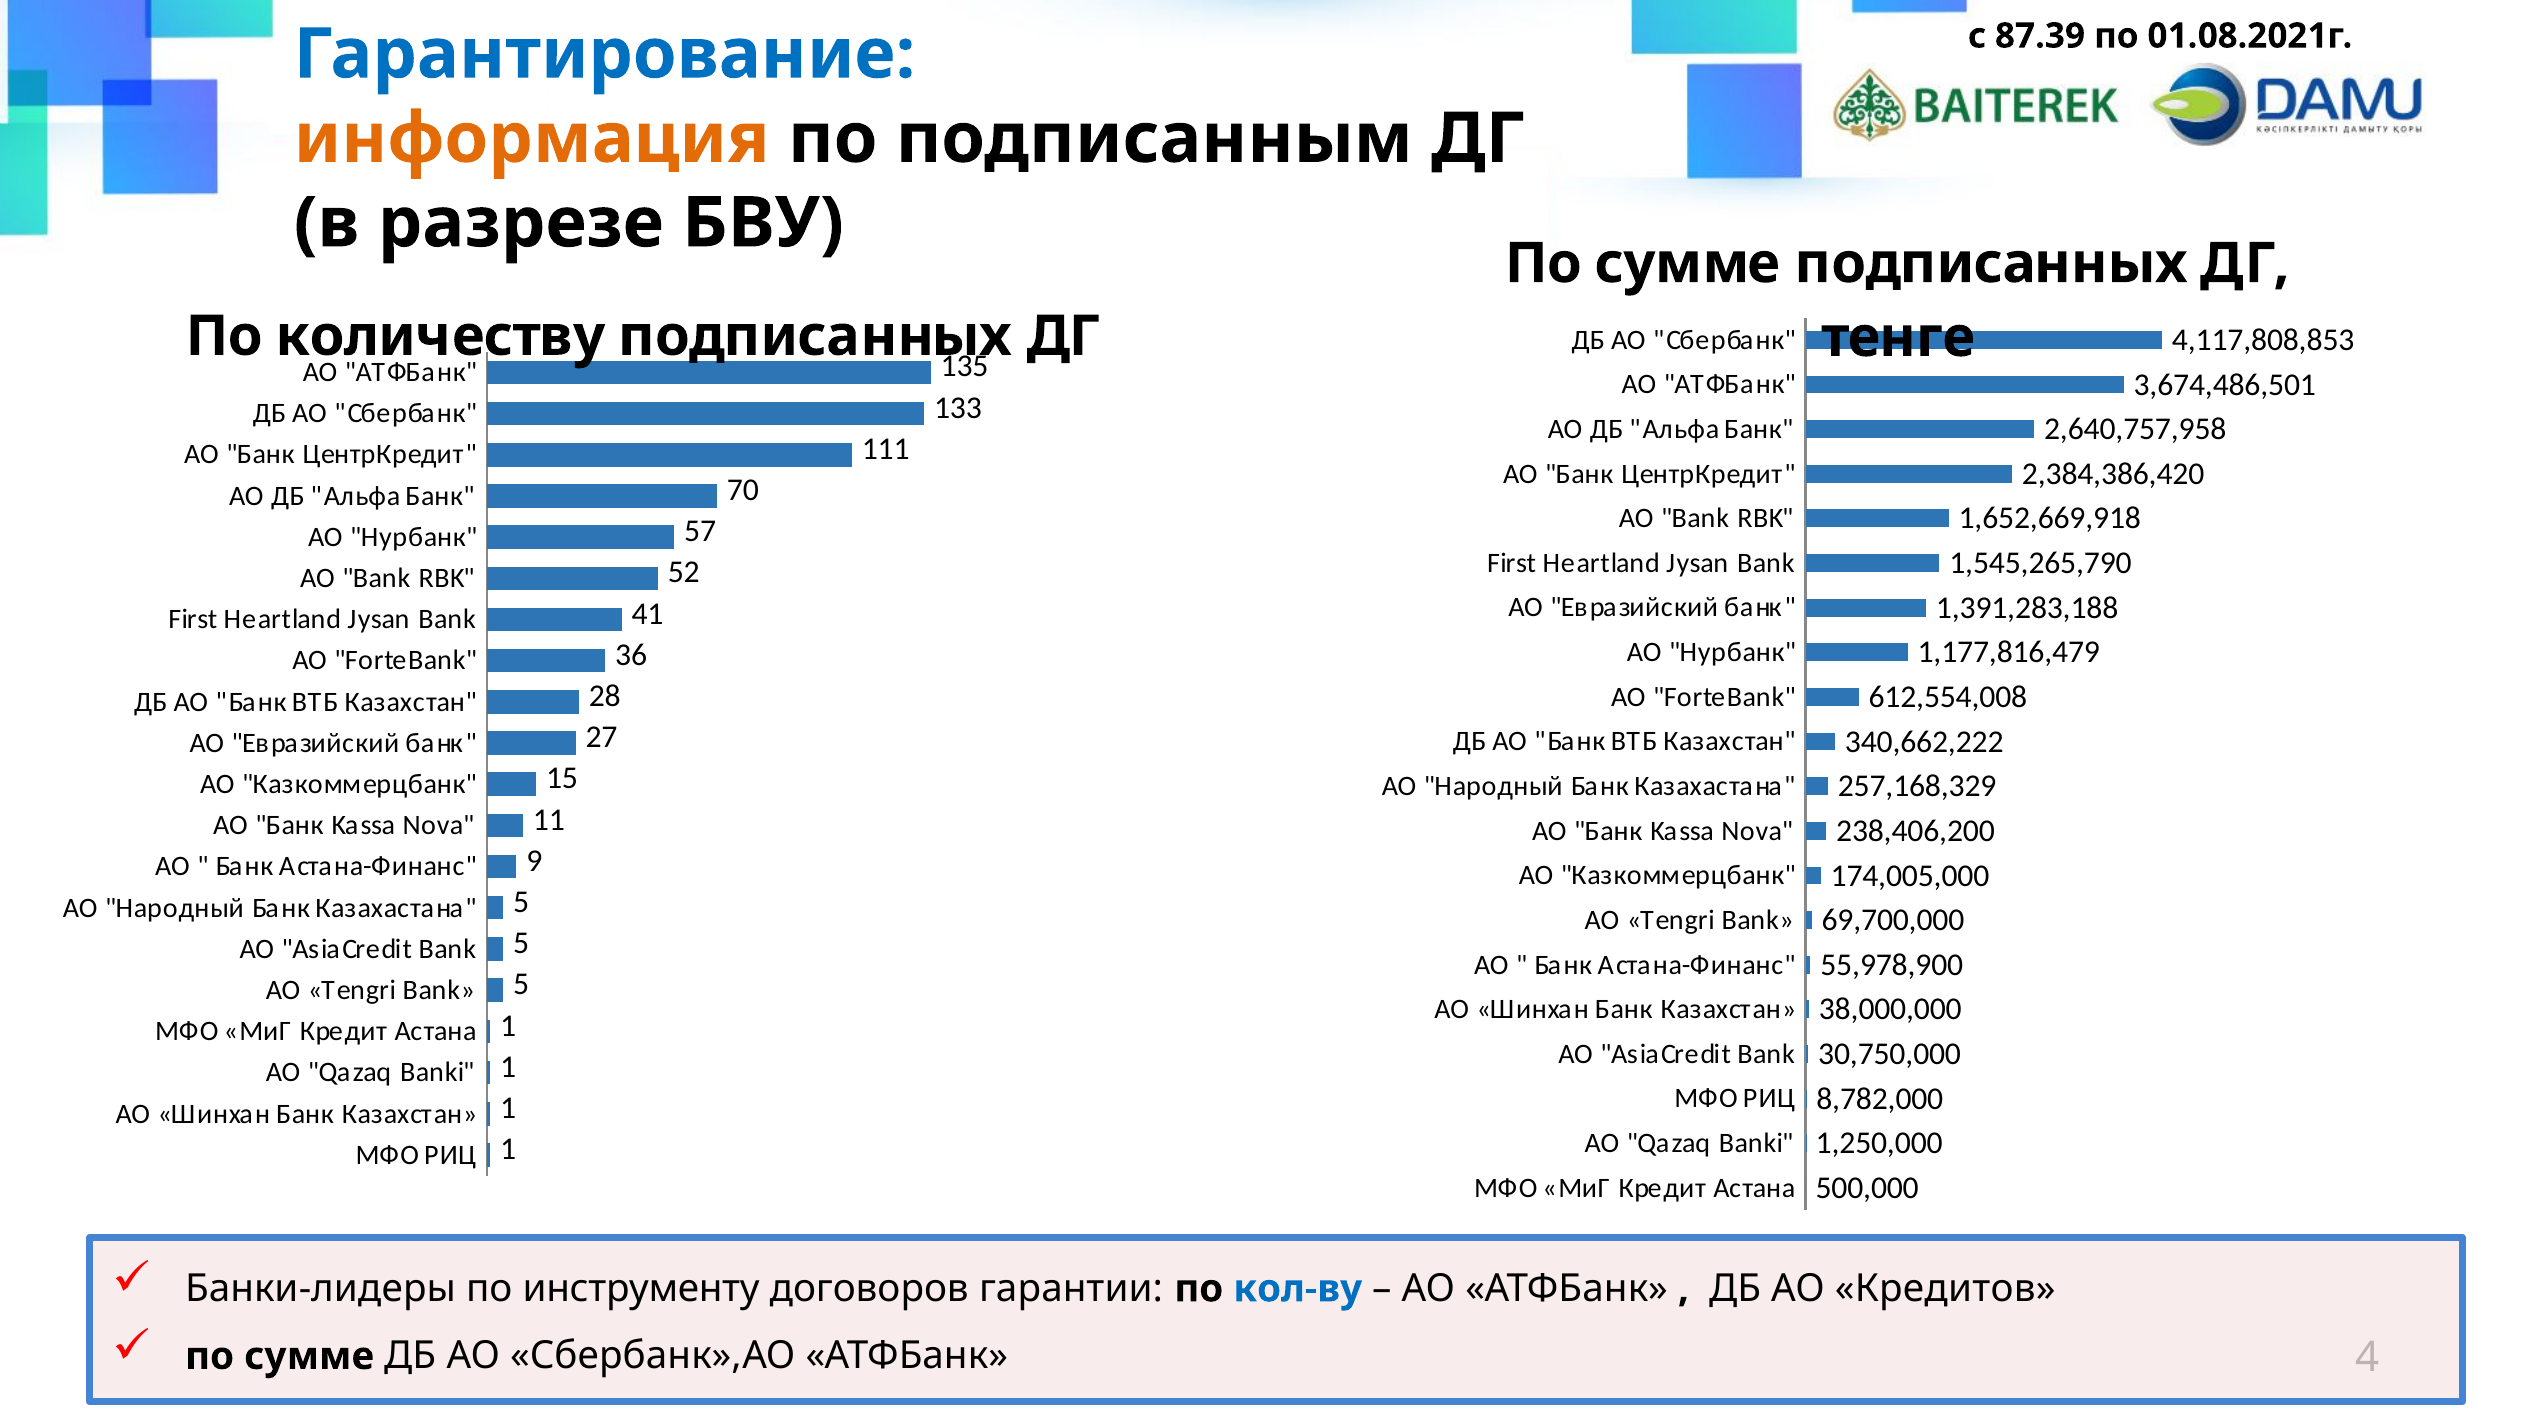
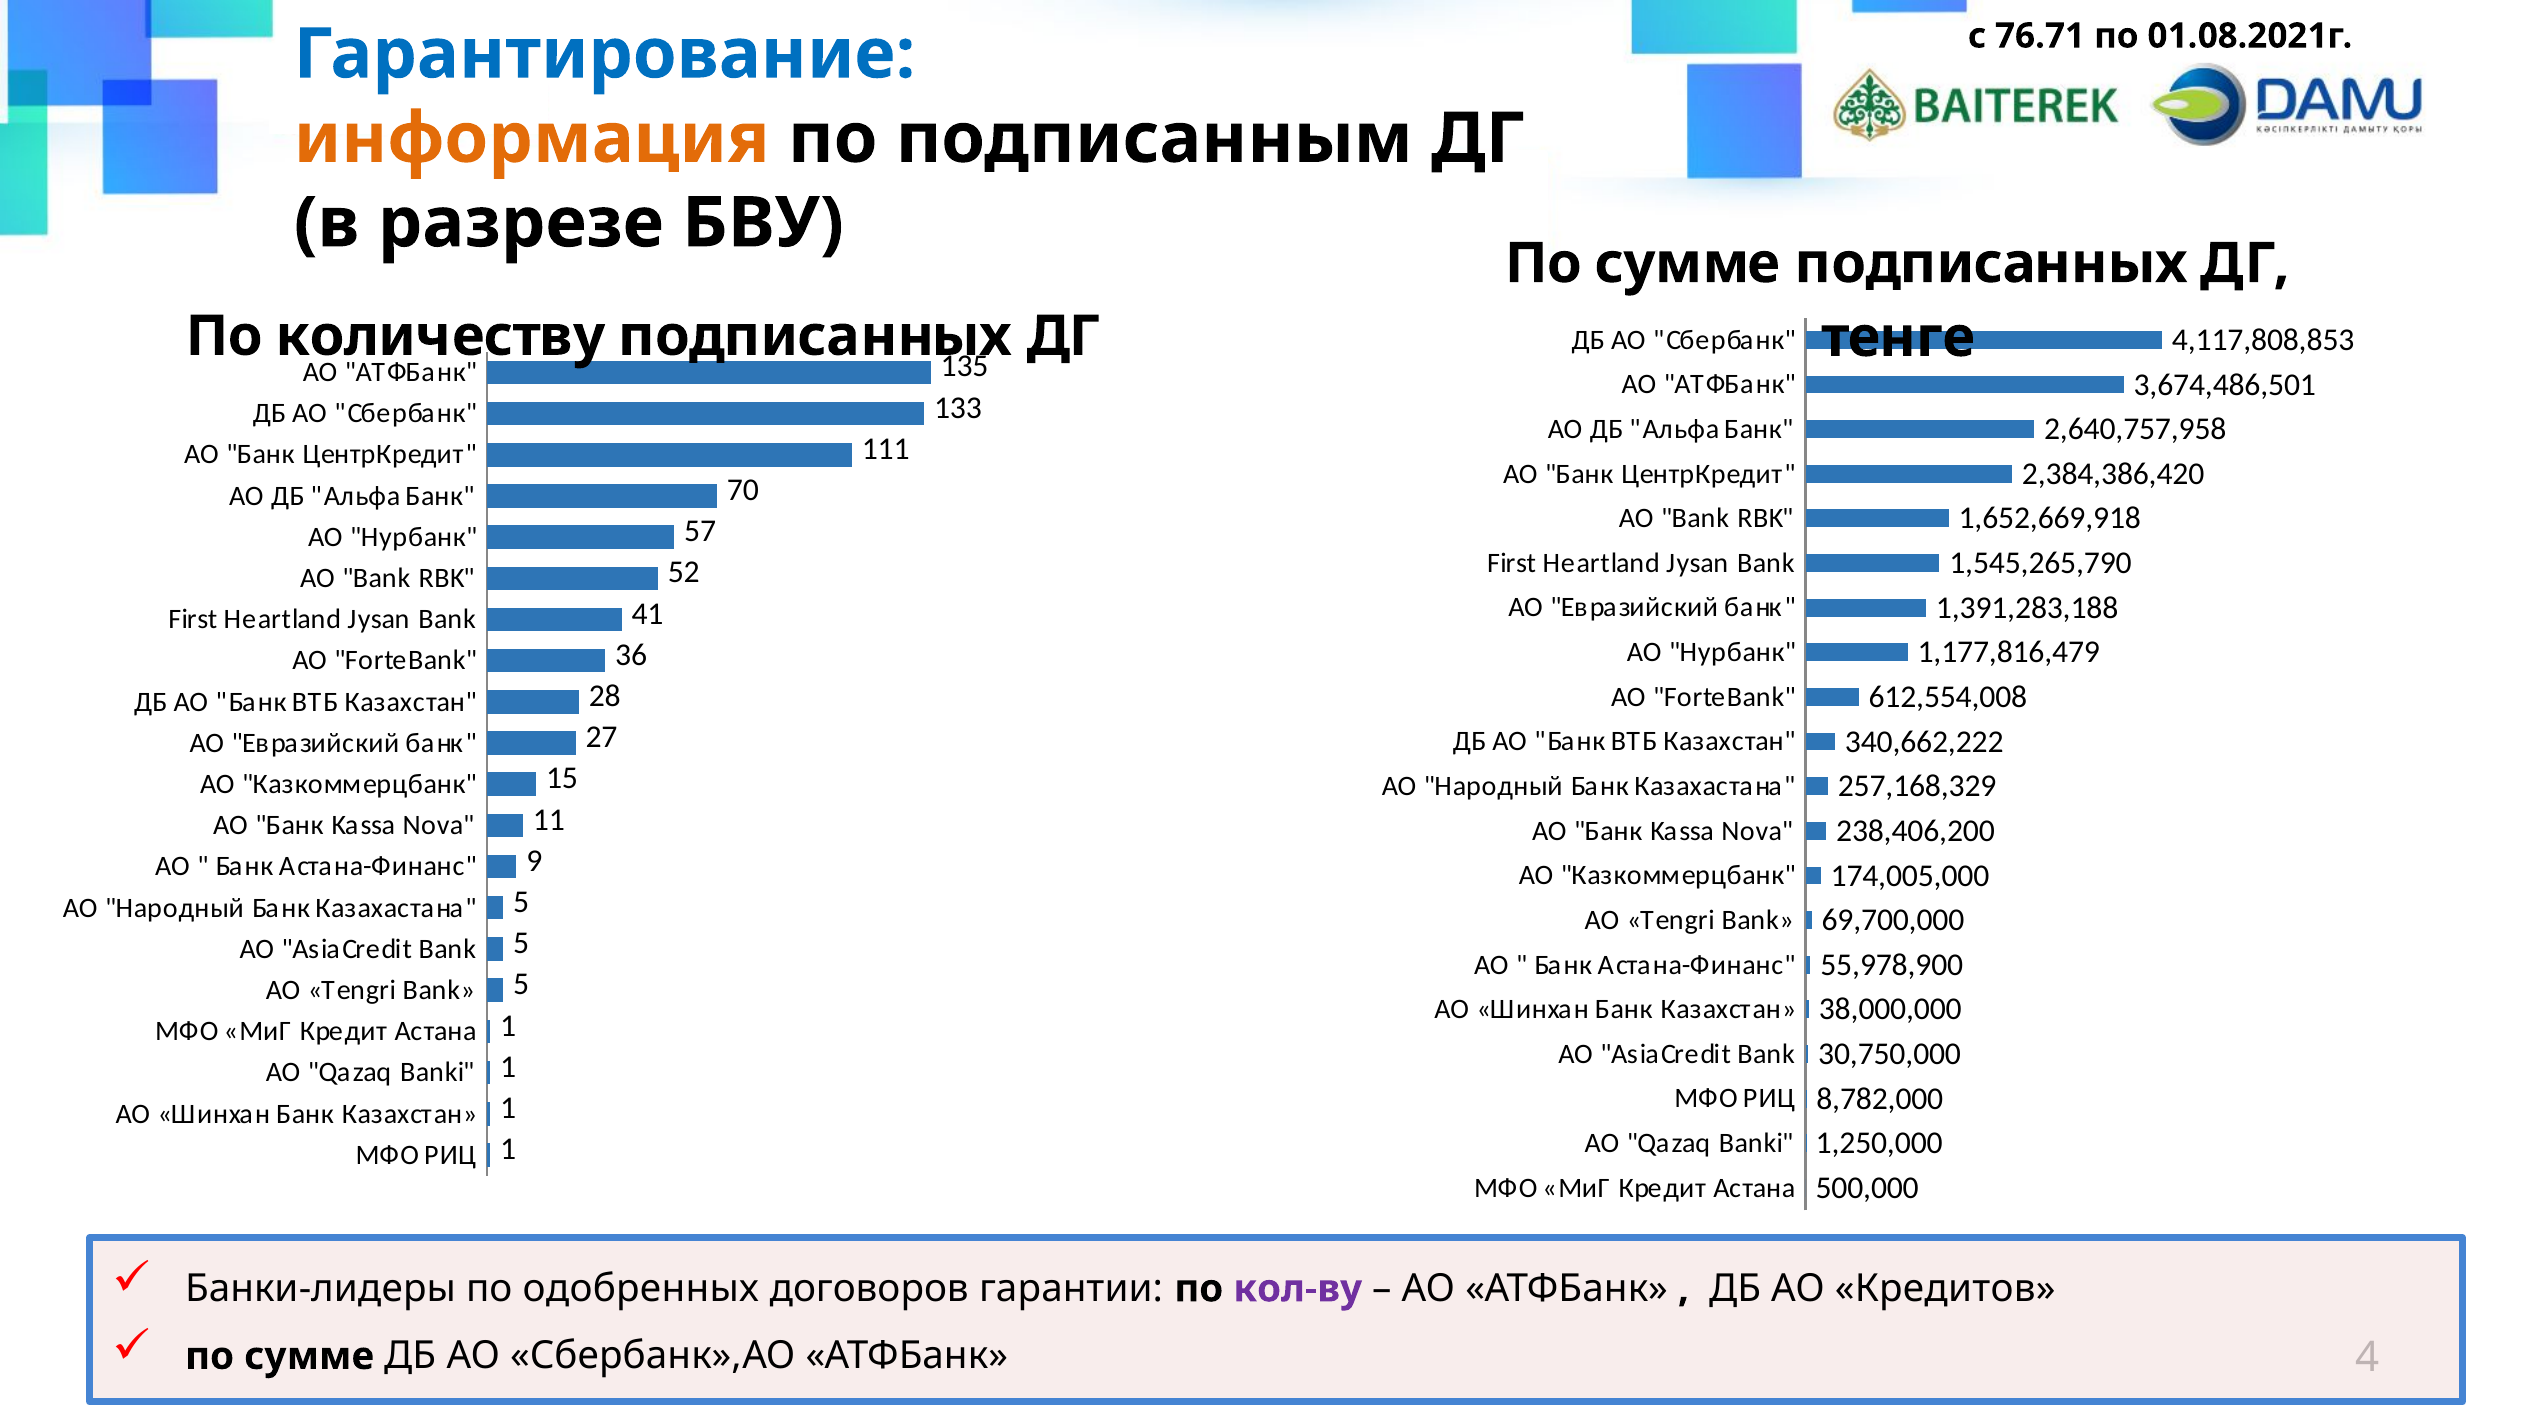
87.39: 87.39 -> 76.71
инструменту: инструменту -> одобренных
кол-ву colour: blue -> purple
